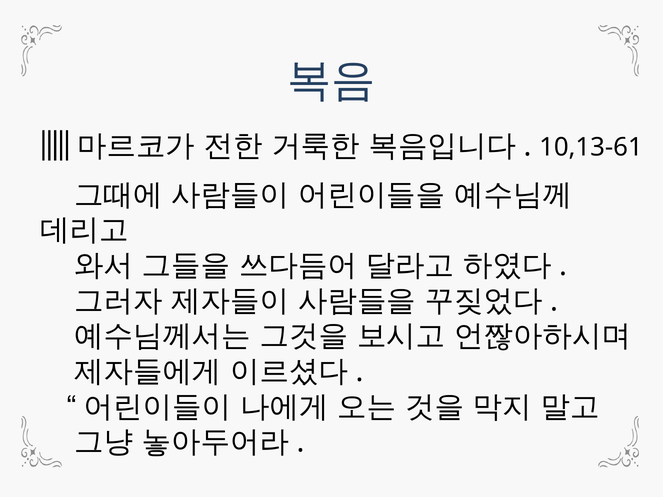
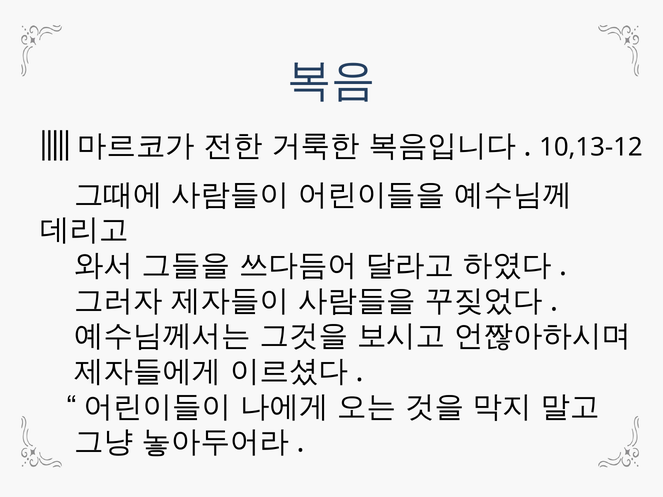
10,13-61: 10,13-61 -> 10,13-12
